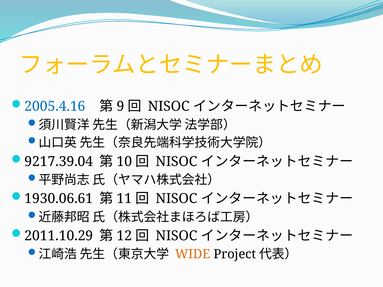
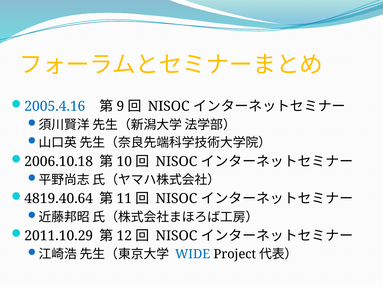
9217.39.04: 9217.39.04 -> 2006.10.18
1930.06.61: 1930.06.61 -> 4819.40.64
WIDE colour: orange -> blue
